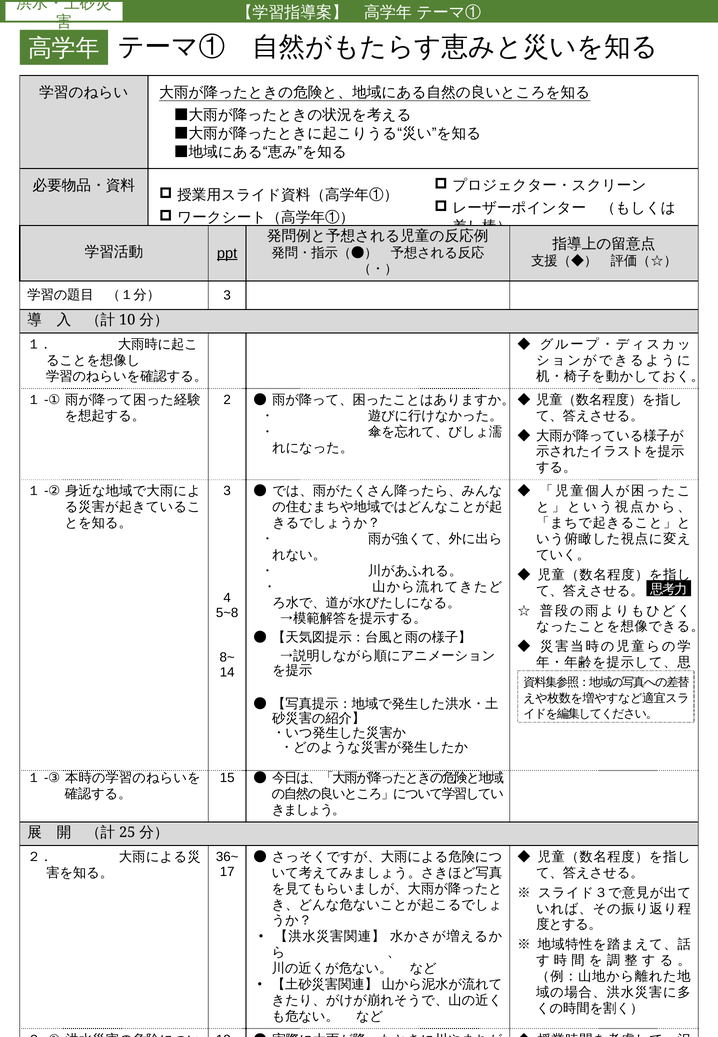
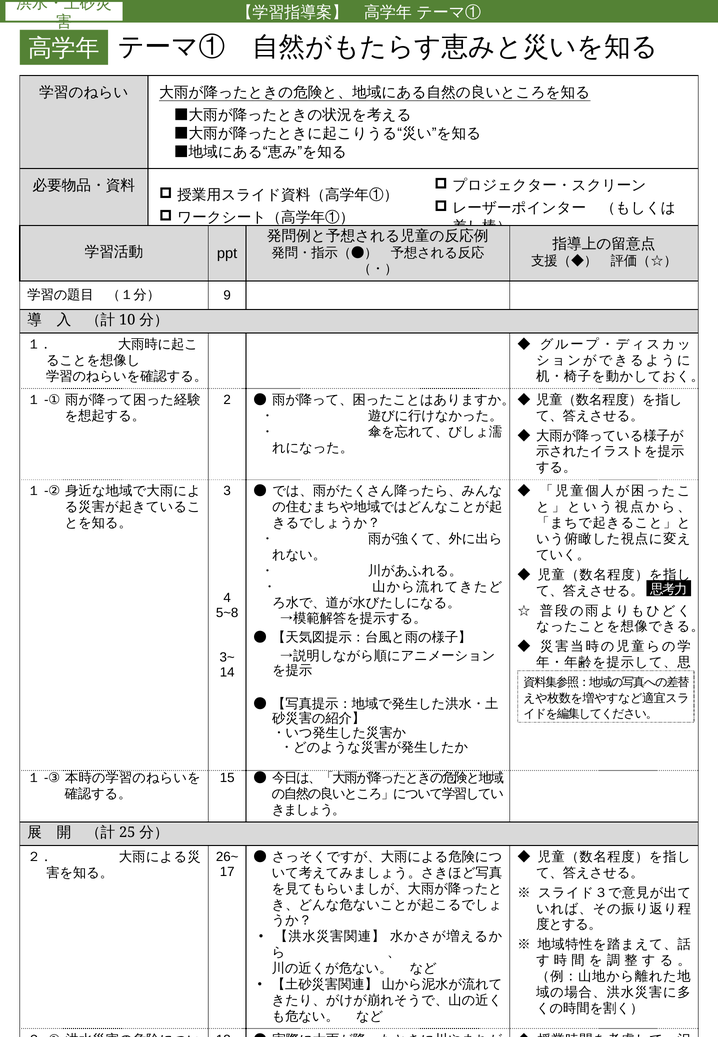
ppt underline: present -> none
3 at (227, 295): 3 -> 9
8~: 8~ -> 3~
36~: 36~ -> 26~
